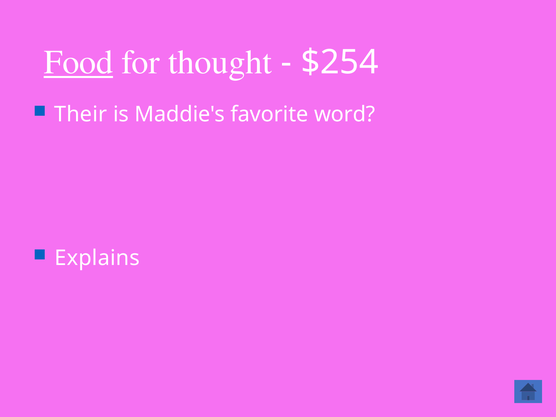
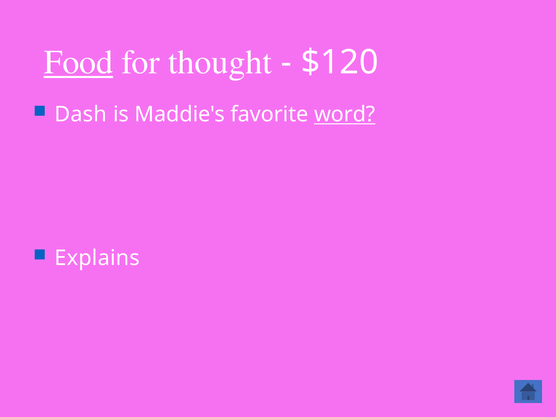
$254: $254 -> $120
Their: Their -> Dash
word underline: none -> present
